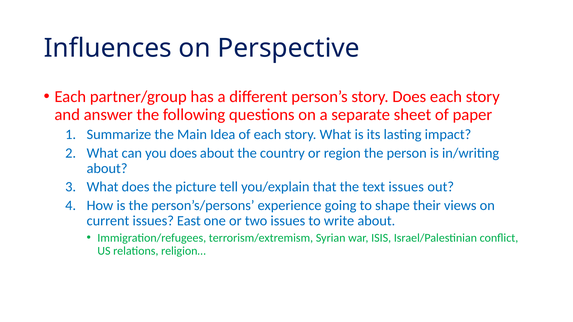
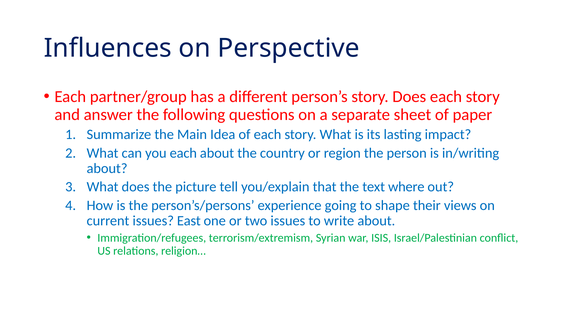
you does: does -> each
text issues: issues -> where
